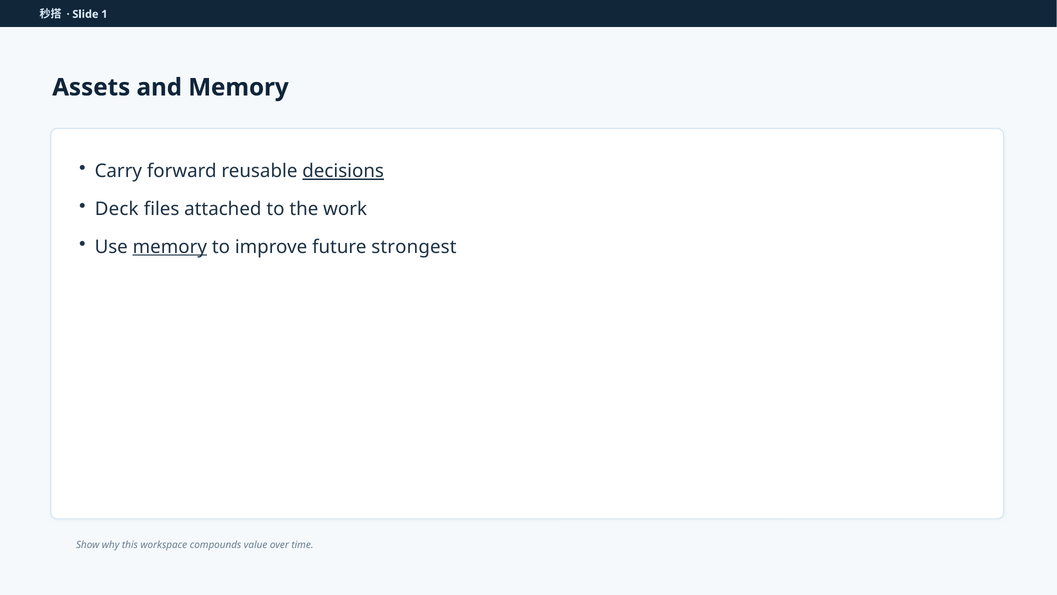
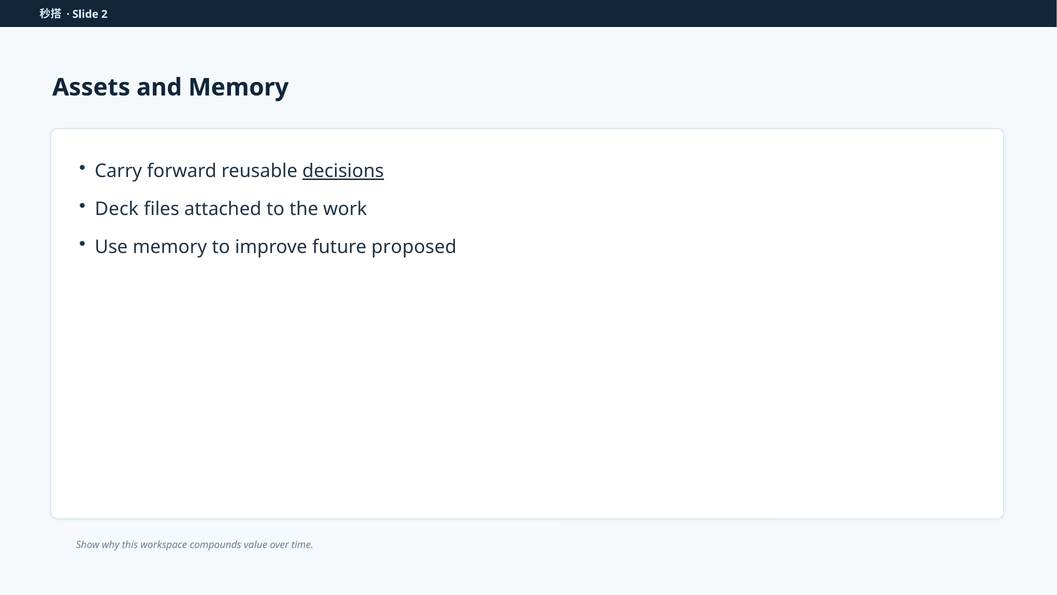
1: 1 -> 2
memory at (170, 247) underline: present -> none
strongest: strongest -> proposed
